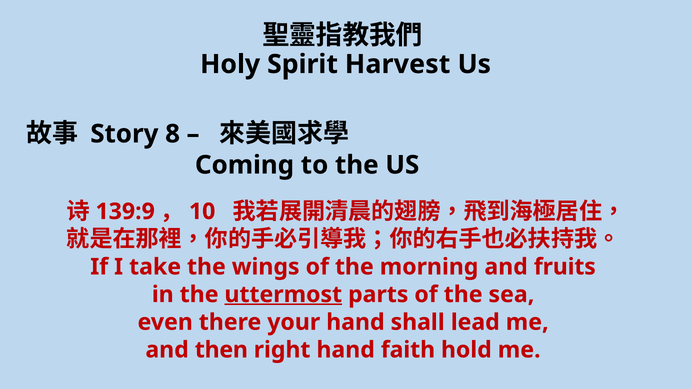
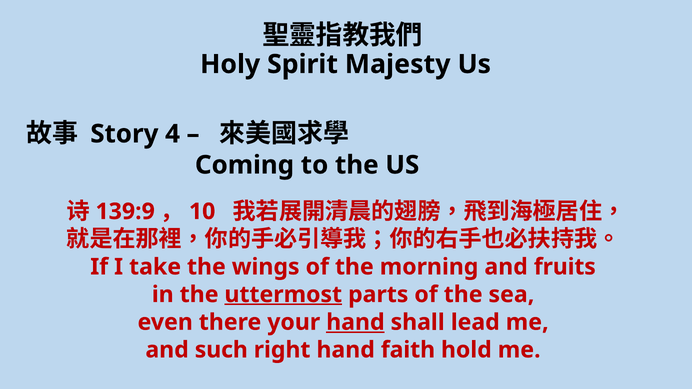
Harvest: Harvest -> Majesty
8: 8 -> 4
hand at (355, 322) underline: none -> present
then: then -> such
